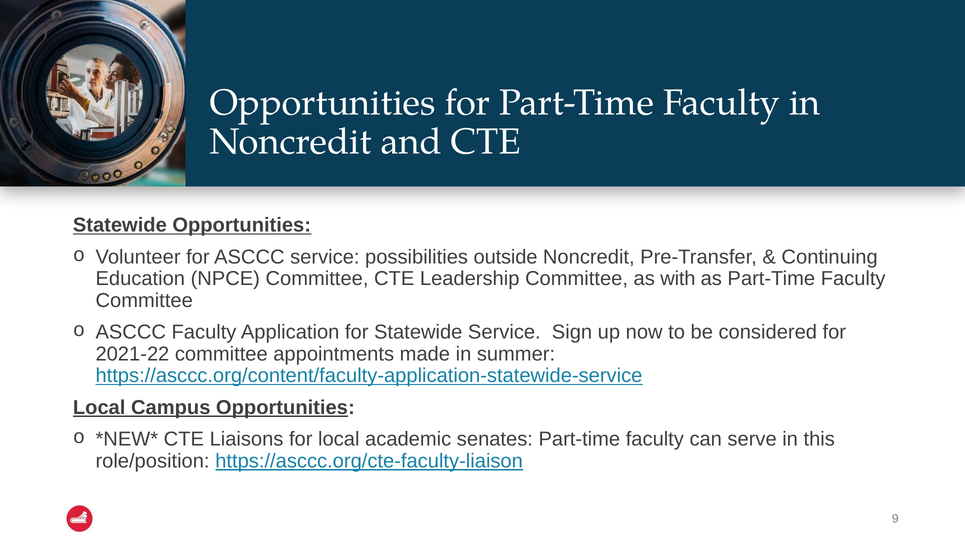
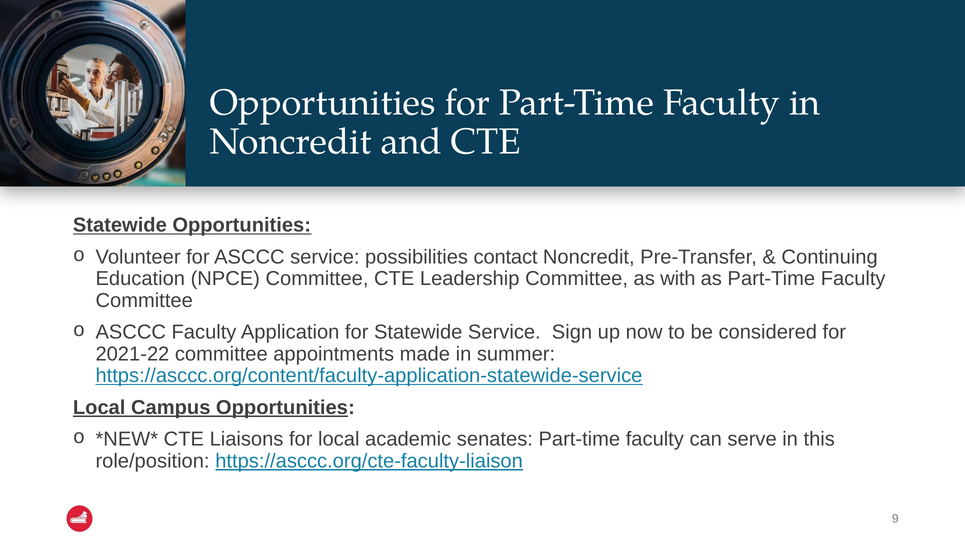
outside: outside -> contact
